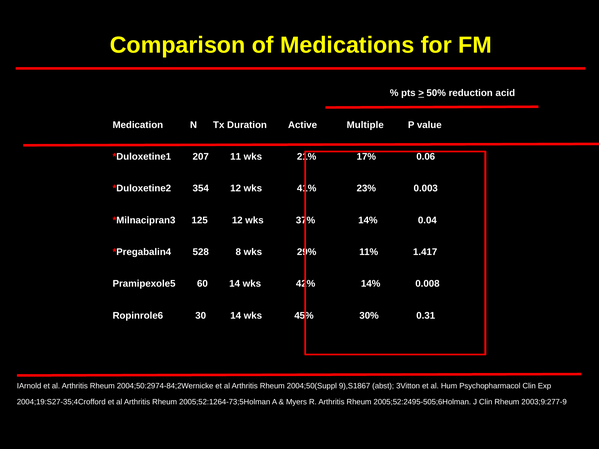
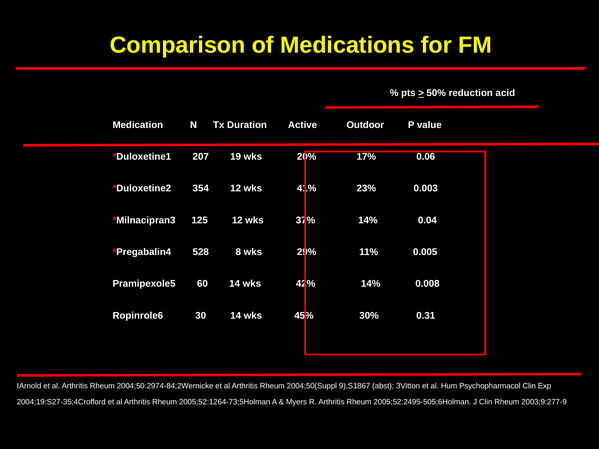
Multiple: Multiple -> Outdoor
11: 11 -> 19
21%: 21% -> 20%
1.417: 1.417 -> 0.005
